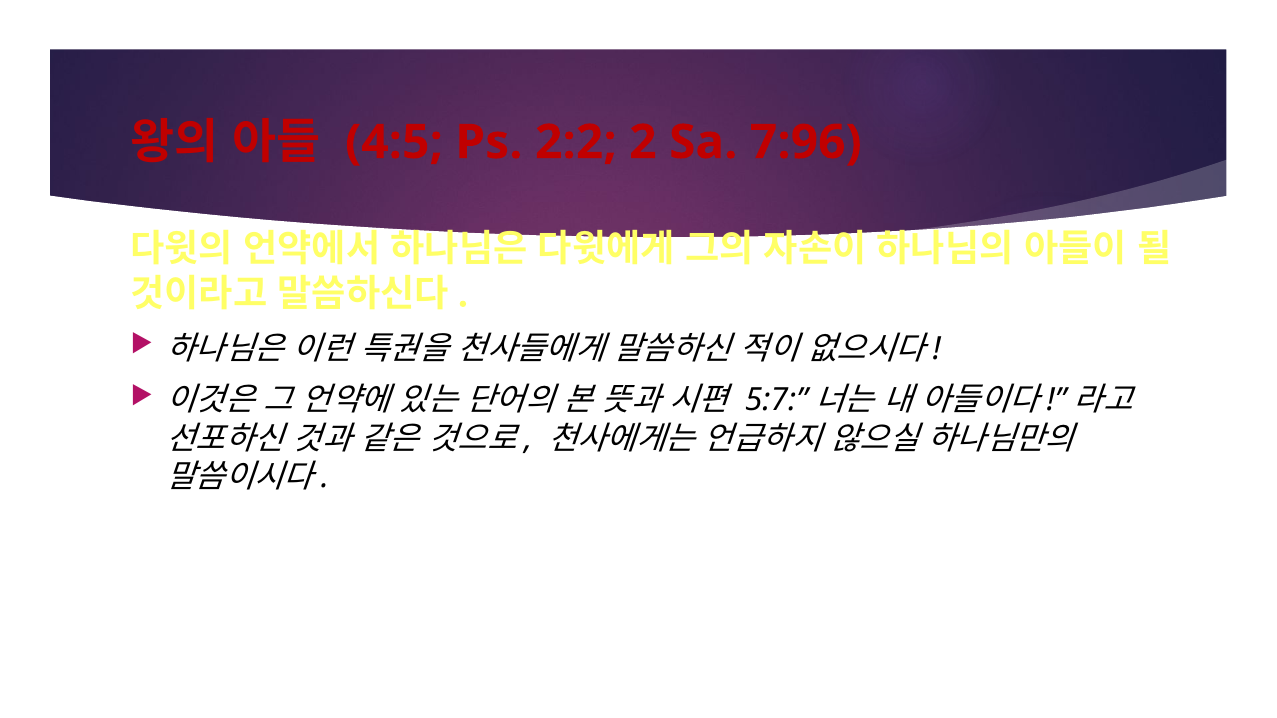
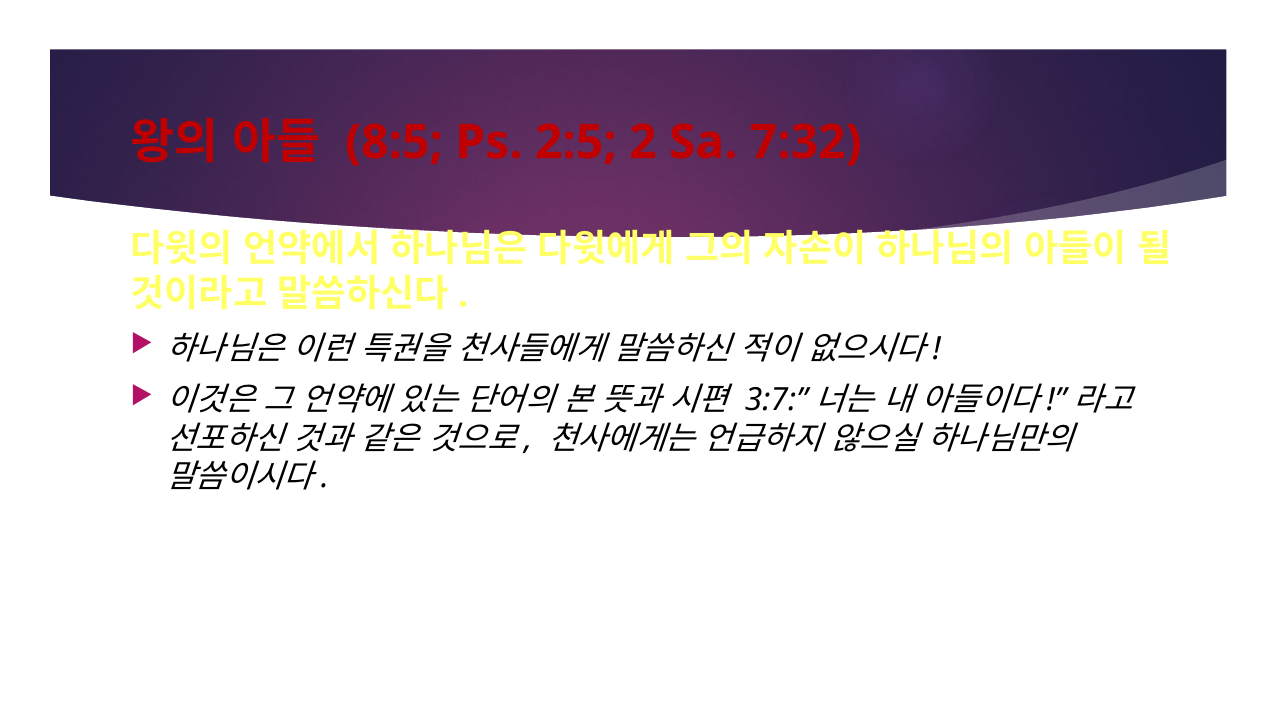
4:5: 4:5 -> 8:5
2:2: 2:2 -> 2:5
7:96: 7:96 -> 7:32
5:7: 5:7 -> 3:7
